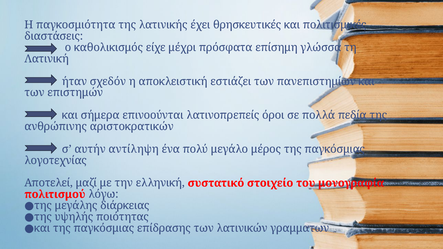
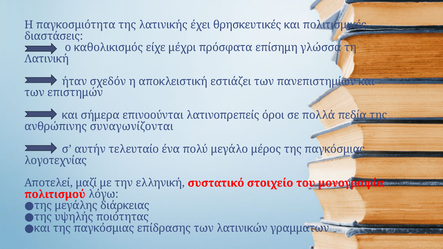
αριστοκρατικών: αριστοκρατικών -> συναγωνίζονται
αντίληψη: αντίληψη -> τελευταίο
